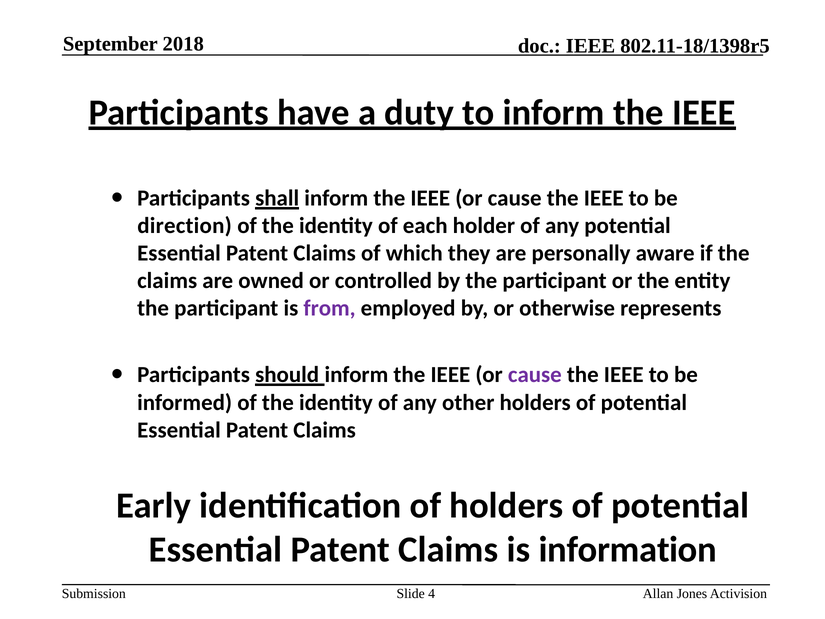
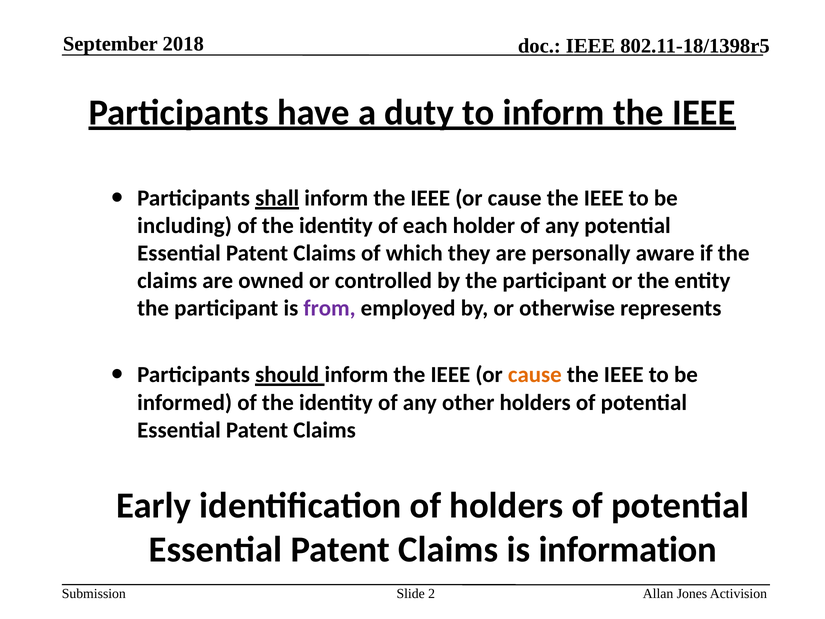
direction: direction -> including
cause at (535, 375) colour: purple -> orange
4: 4 -> 2
